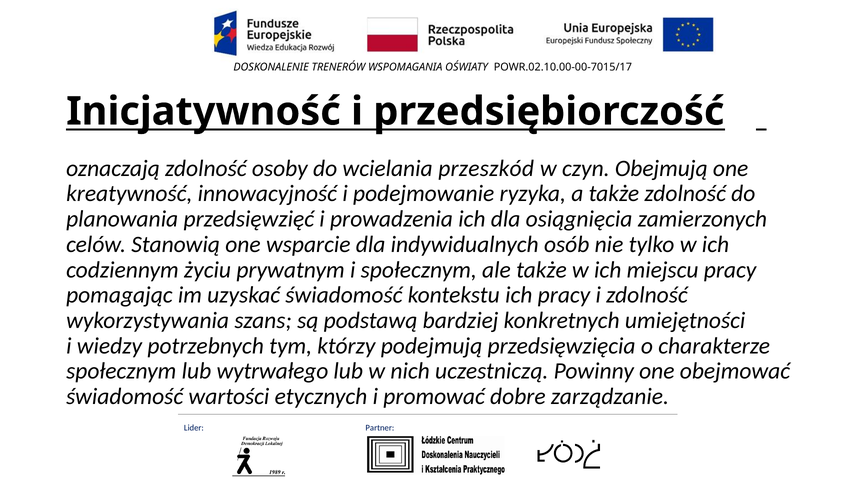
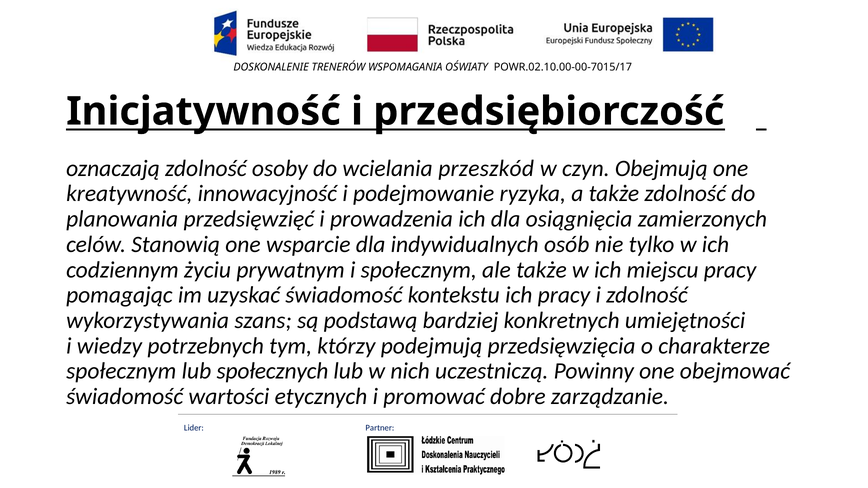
wytrwałego: wytrwałego -> społecznych
